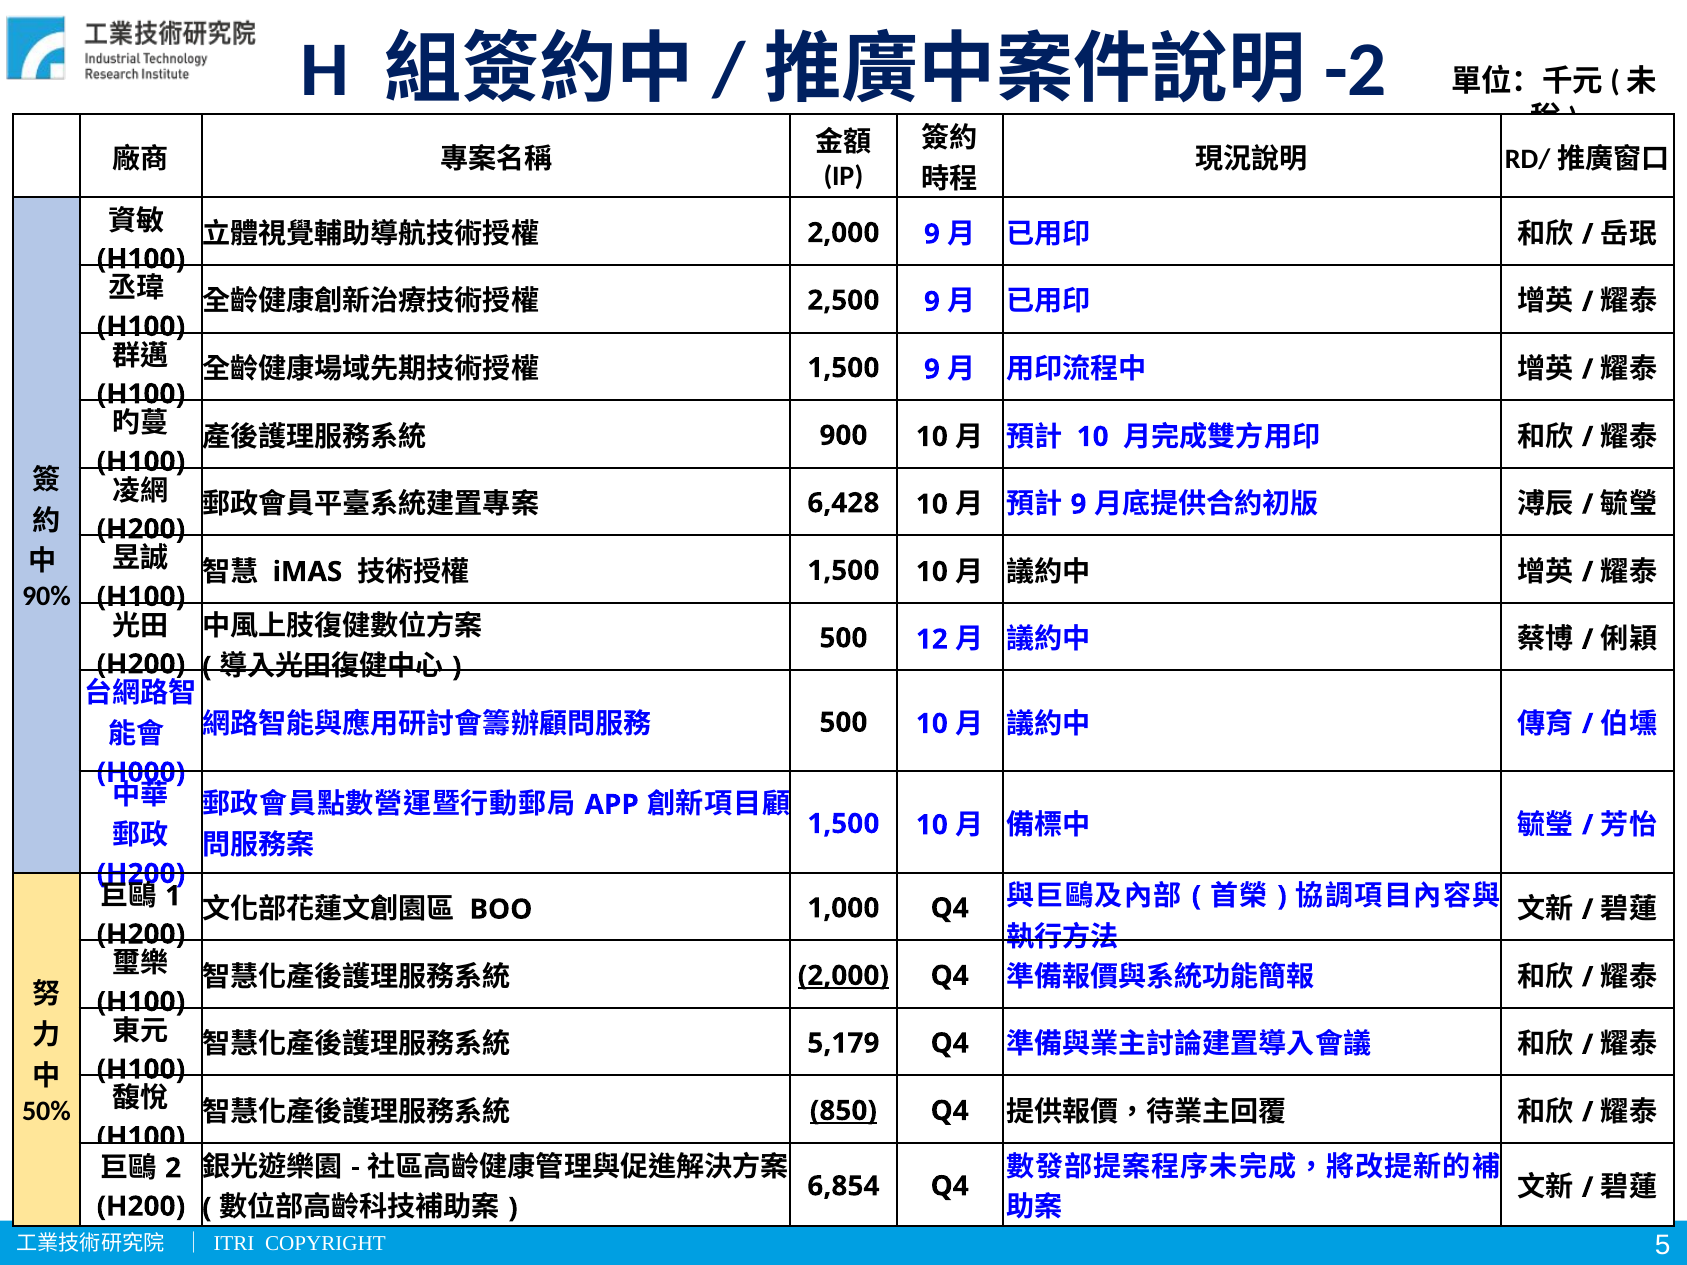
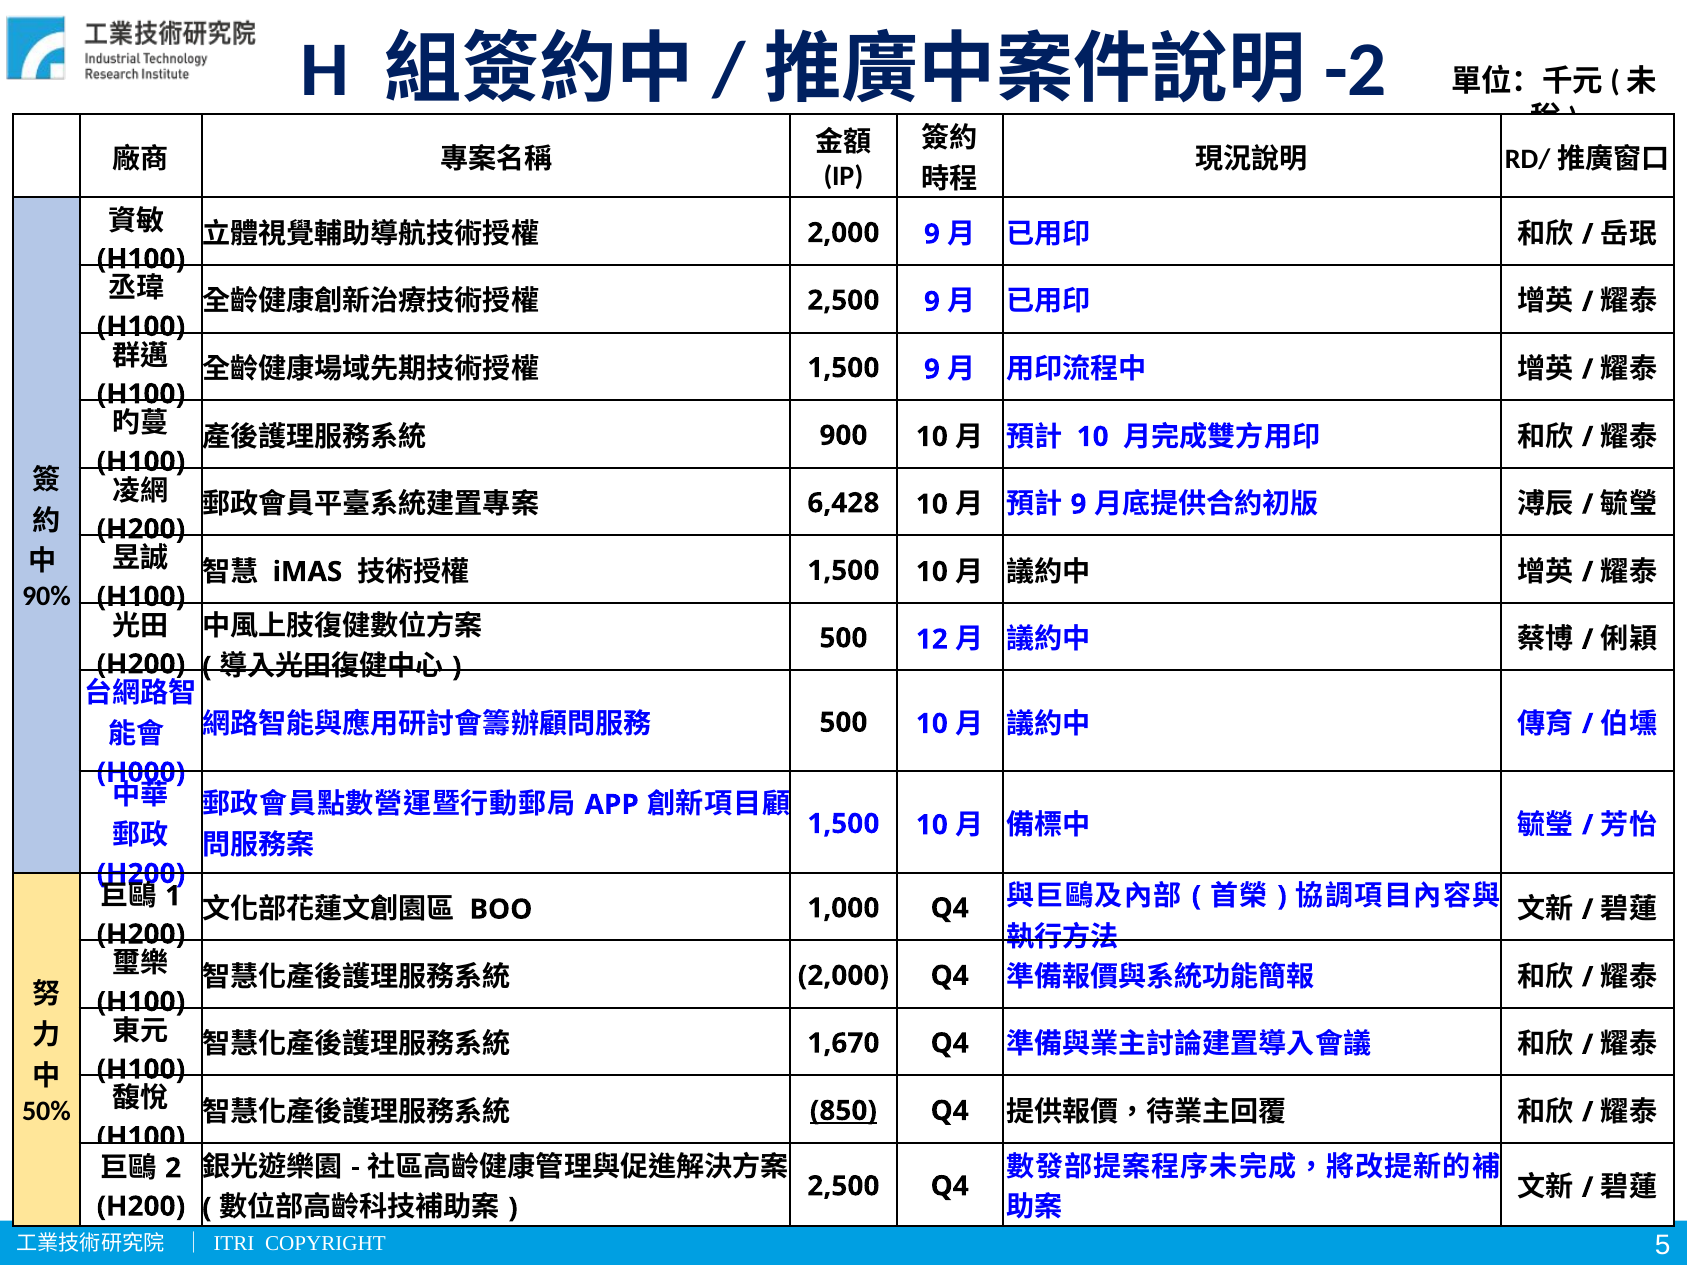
2,000 at (843, 976) underline: present -> none
5,179: 5,179 -> 1,670
6,854 at (843, 1186): 6,854 -> 2,500
